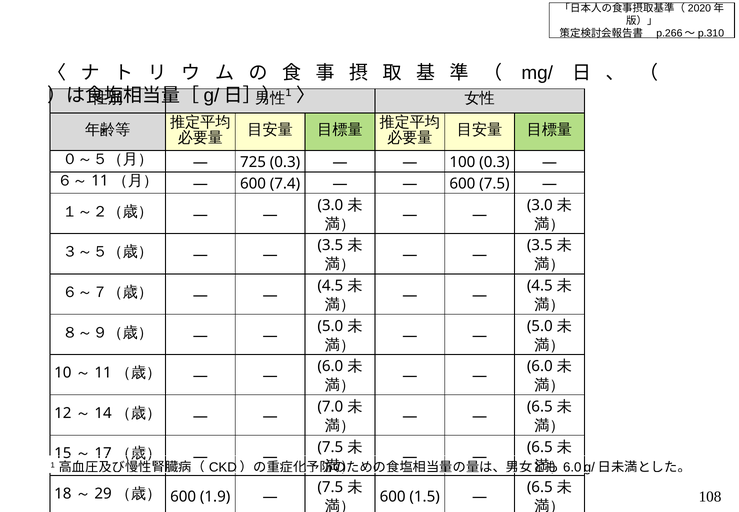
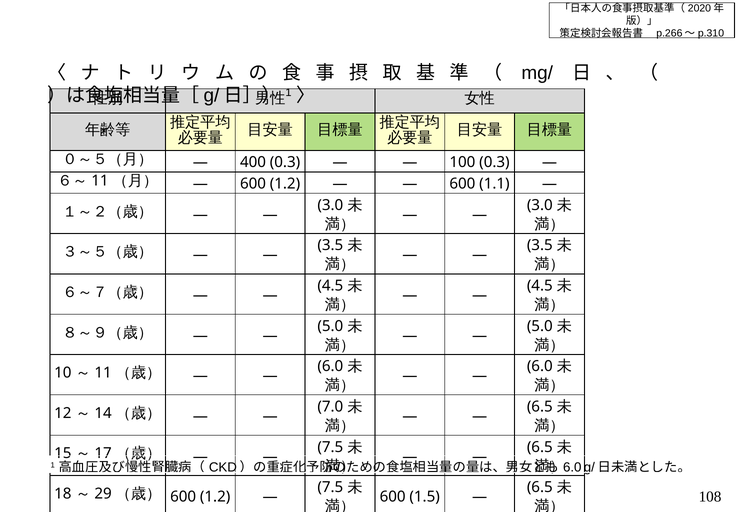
725: 725 -> 400
7.4 at (285, 184): 7.4 -> 1.2
600 7.5: 7.5 -> 1.1
1.9 at (215, 496): 1.9 -> 1.2
